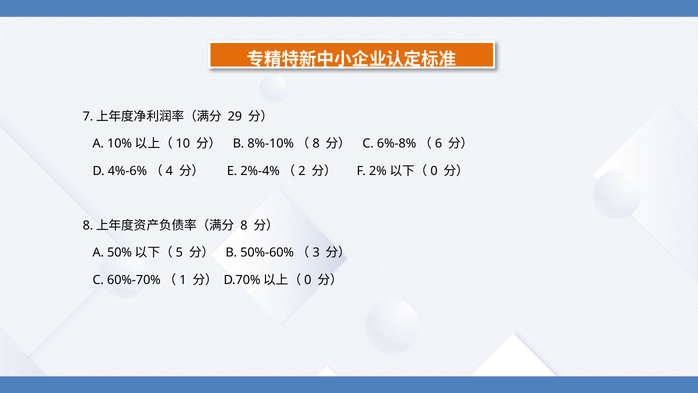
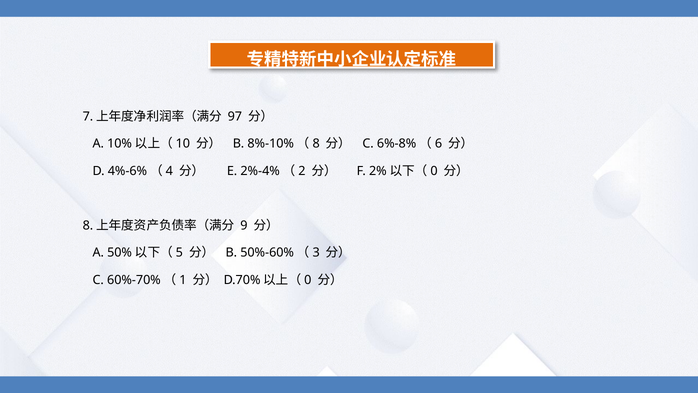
29: 29 -> 97
8: 8 -> 9
